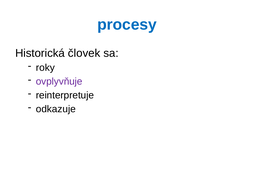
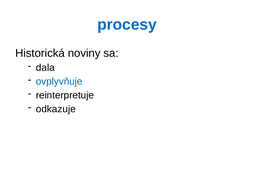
človek: človek -> noviny
roky: roky -> dala
ovplyvňuje colour: purple -> blue
